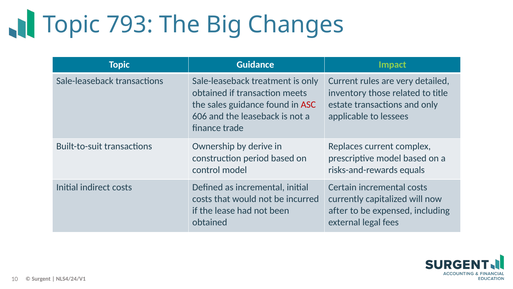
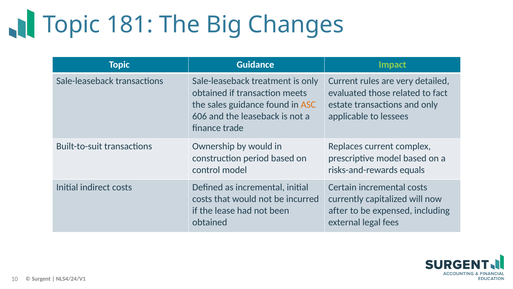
793: 793 -> 181
inventory: inventory -> evaluated
title: title -> fact
ASC colour: red -> orange
by derive: derive -> would
